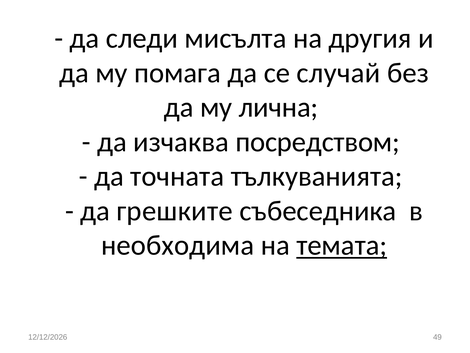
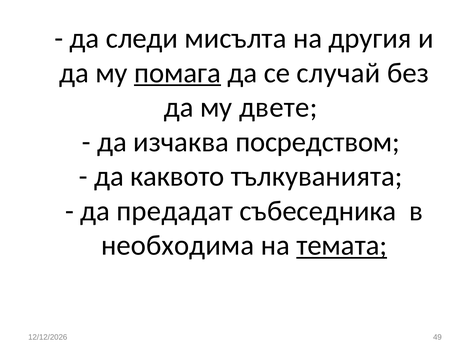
помага underline: none -> present
лична: лична -> двете
точната: точната -> каквото
грешките: грешките -> предадат
